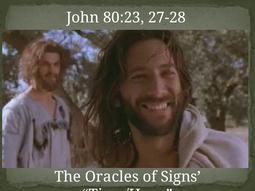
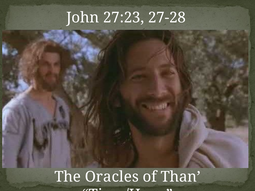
80:23: 80:23 -> 27:23
Signs: Signs -> Than
